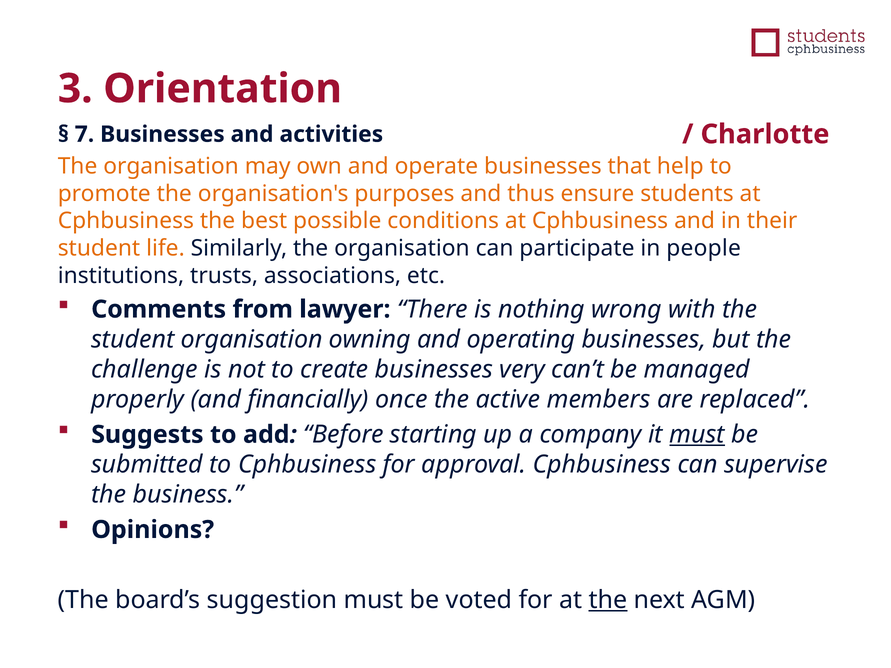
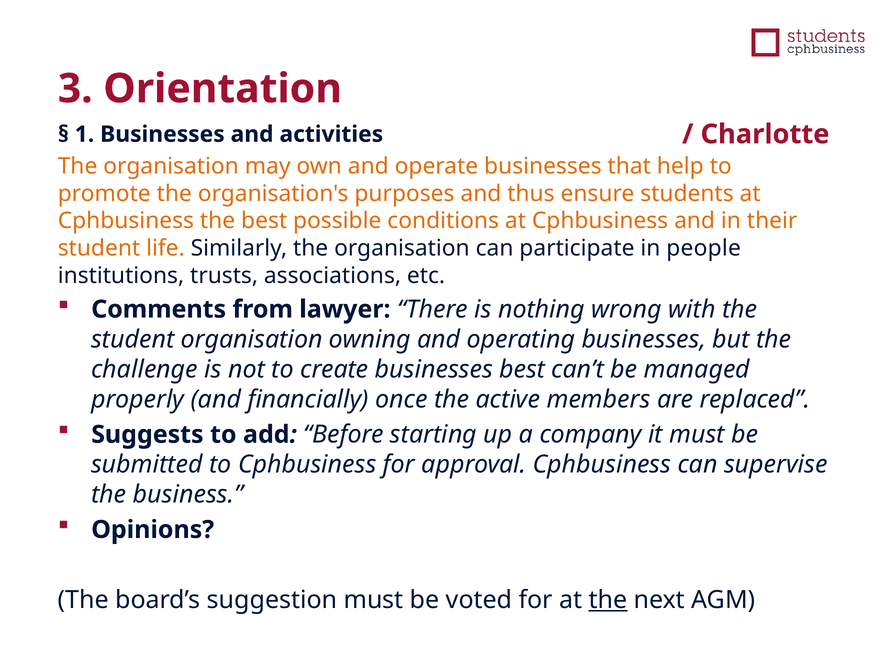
7: 7 -> 1
businesses very: very -> best
must at (697, 435) underline: present -> none
